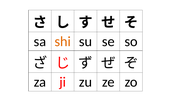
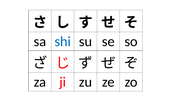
shi colour: orange -> blue
